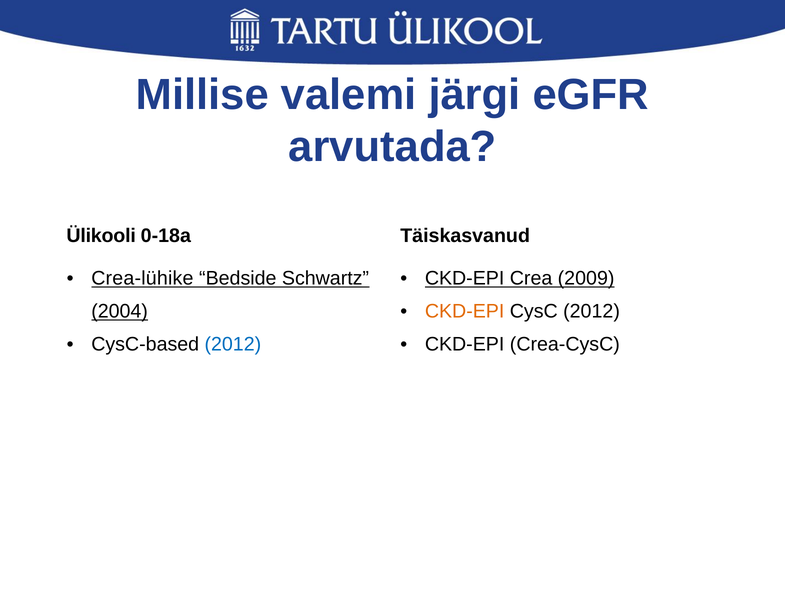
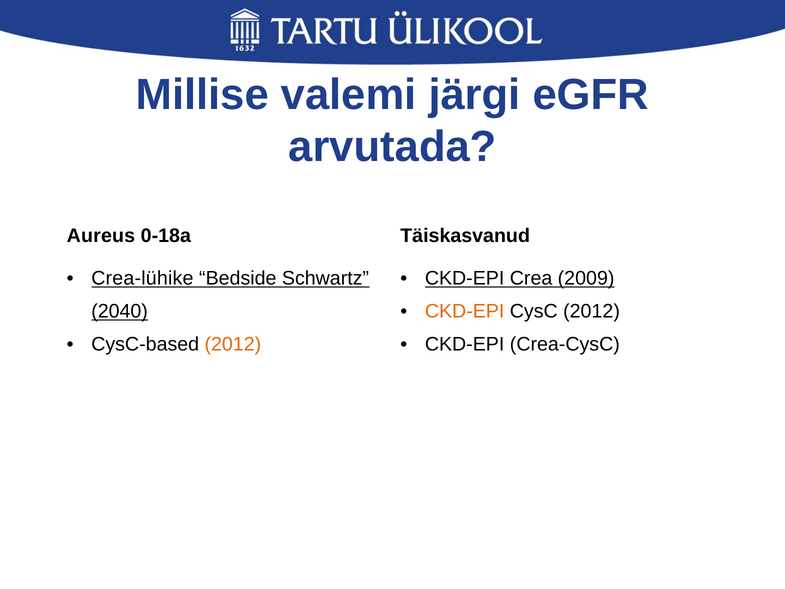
Ülikooli: Ülikooli -> Aureus
2004: 2004 -> 2040
2012 at (233, 344) colour: blue -> orange
